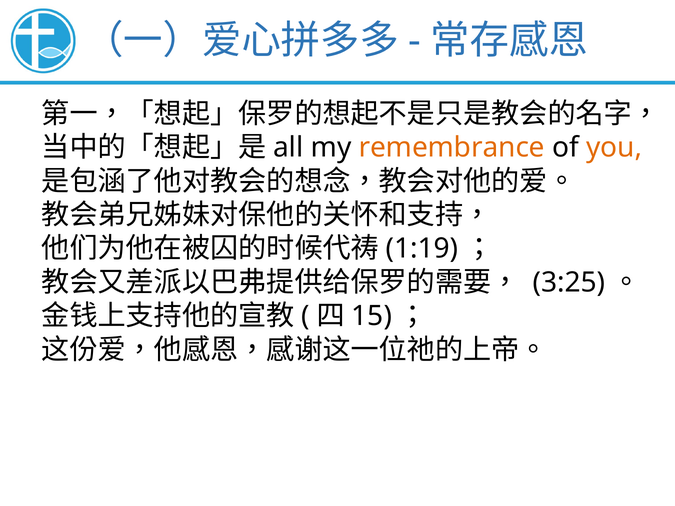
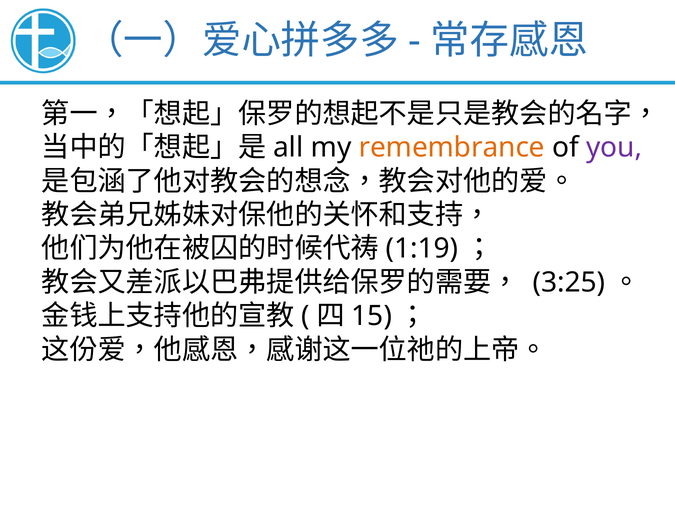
you colour: orange -> purple
